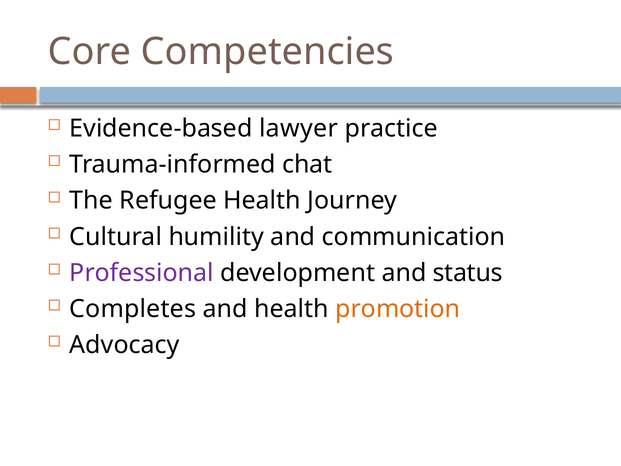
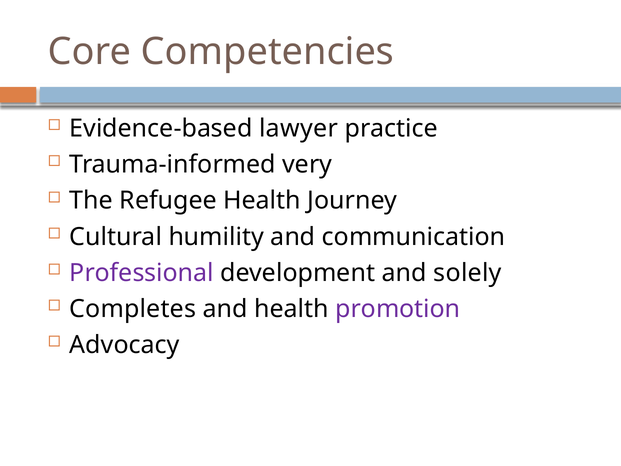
chat: chat -> very
status: status -> solely
promotion colour: orange -> purple
